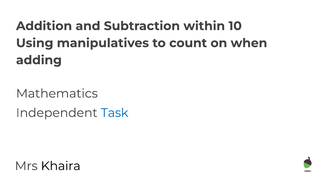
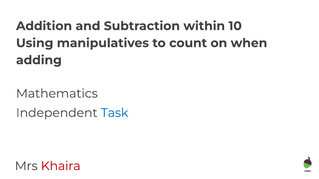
Khaira colour: black -> red
